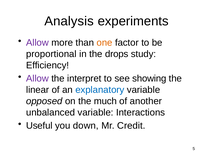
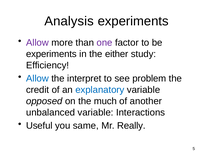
one colour: orange -> purple
proportional at (51, 54): proportional -> experiments
drops: drops -> either
Allow at (37, 79) colour: purple -> blue
showing: showing -> problem
linear: linear -> credit
down: down -> same
Credit: Credit -> Really
